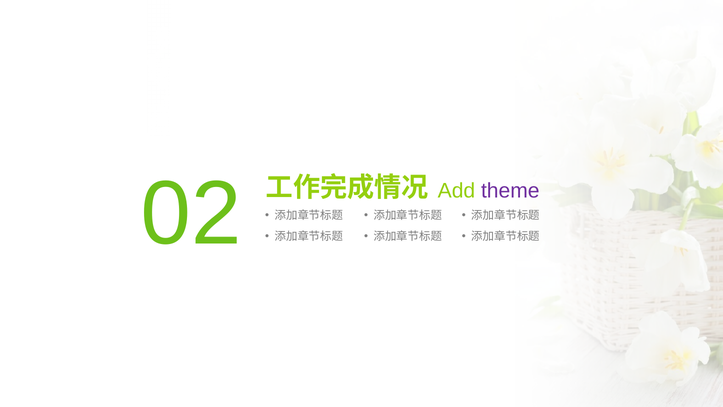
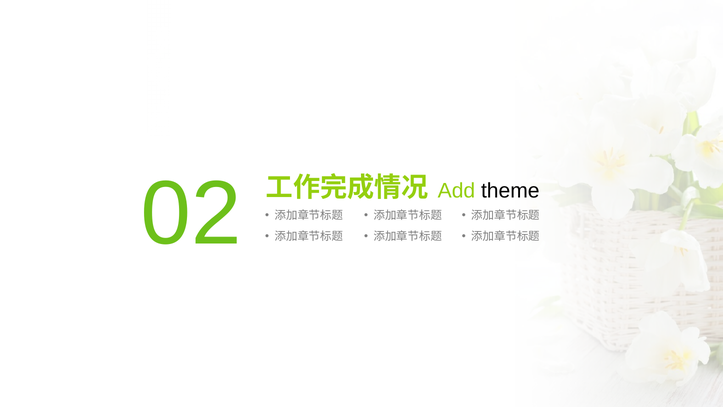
theme colour: purple -> black
